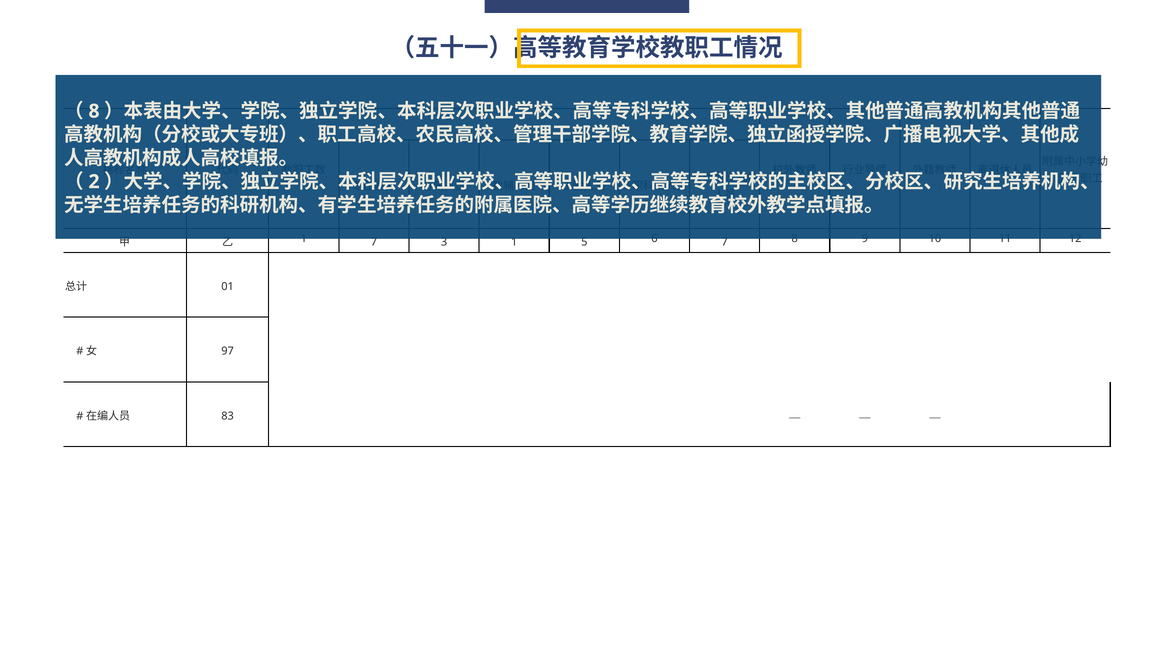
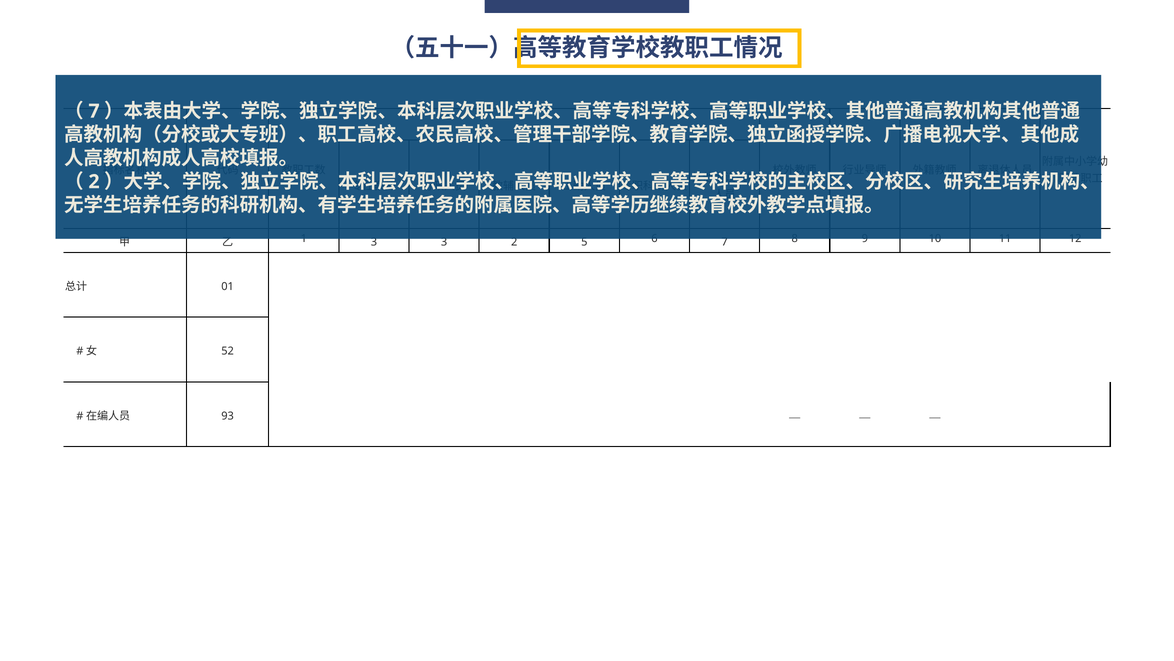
8 at (94, 111): 8 -> 7
7 at (374, 242): 7 -> 3
3 1: 1 -> 2
97: 97 -> 52
83: 83 -> 93
